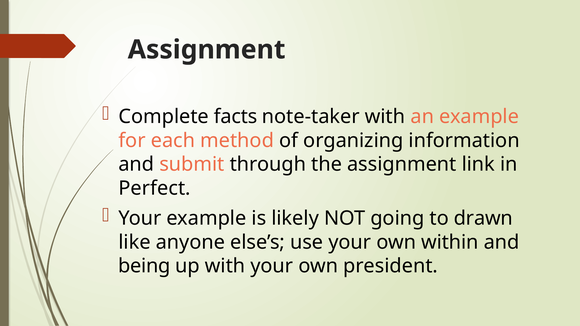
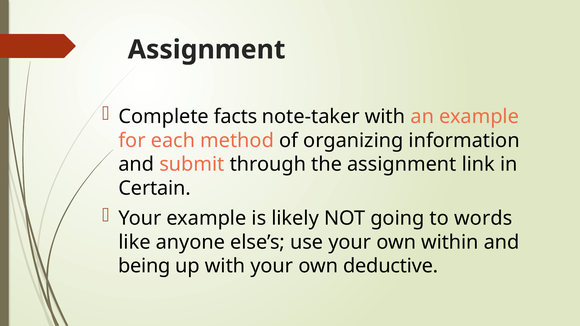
Perfect: Perfect -> Certain
drawn: drawn -> words
president: president -> deductive
